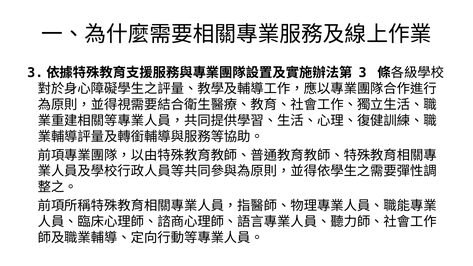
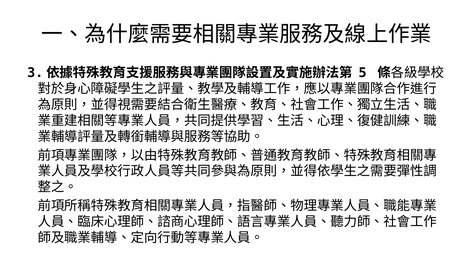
3: 3 -> 5
